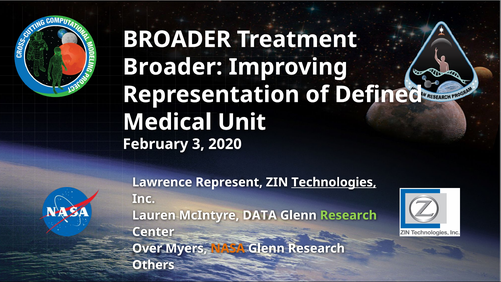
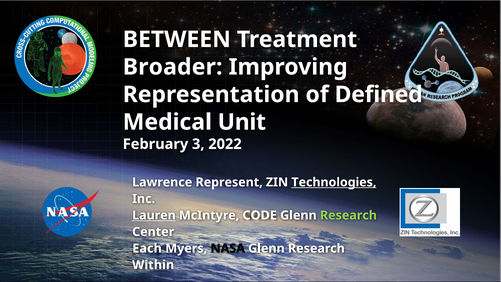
BROADER at (177, 39): BROADER -> BETWEEN
2020: 2020 -> 2022
Lauren underline: none -> present
DATA: DATA -> CODE
Over: Over -> Each
NASA colour: orange -> black
Others: Others -> Within
